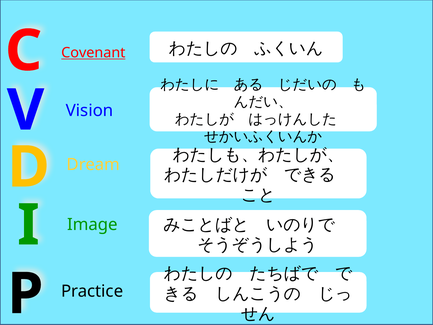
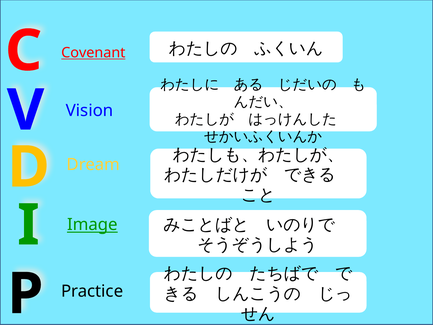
Image underline: none -> present
